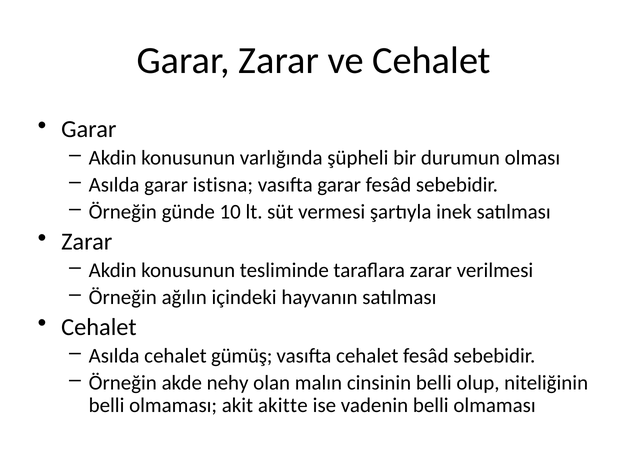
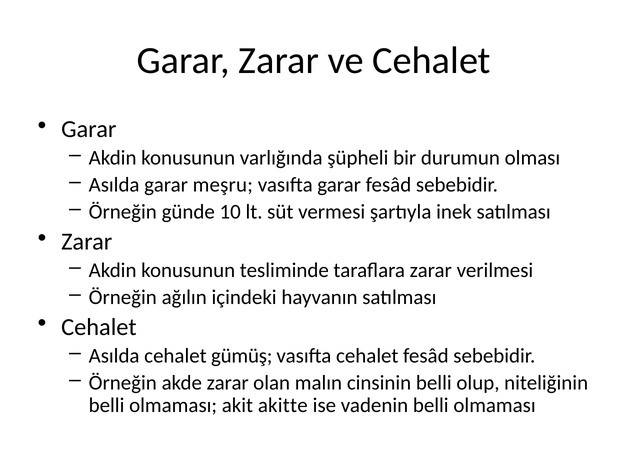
istisna: istisna -> meşru
akde nehy: nehy -> zarar
